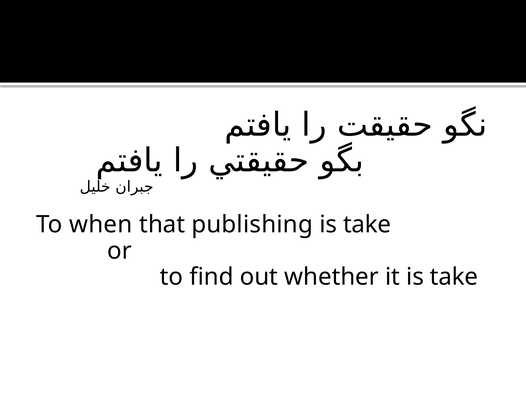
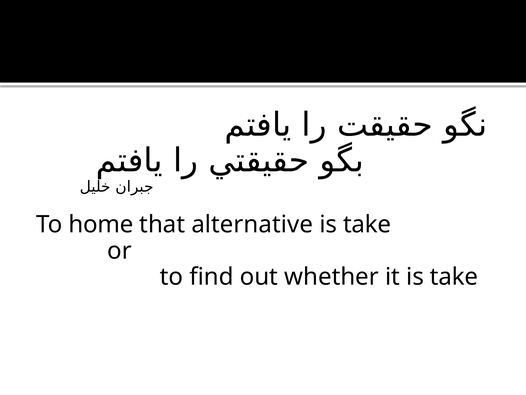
when: when -> home
publishing: publishing -> alternative
